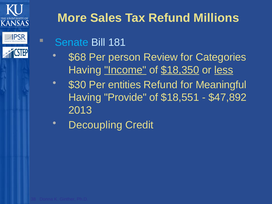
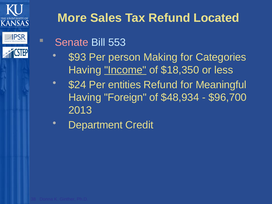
Millions: Millions -> Located
Senate colour: light blue -> pink
181: 181 -> 553
$68: $68 -> $93
Review: Review -> Making
$18,350 underline: present -> none
less underline: present -> none
$30: $30 -> $24
Provide: Provide -> Foreign
$18,551: $18,551 -> $48,934
$47,892: $47,892 -> $96,700
Decoupling: Decoupling -> Department
